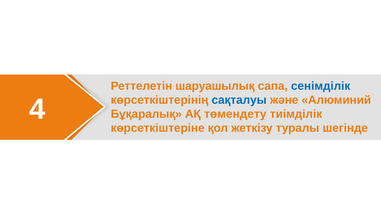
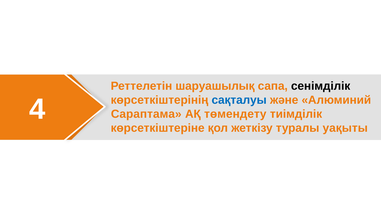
сенімділік colour: blue -> black
Бұқаралық: Бұқаралық -> Сараптама
шегінде: шегінде -> уақыты
